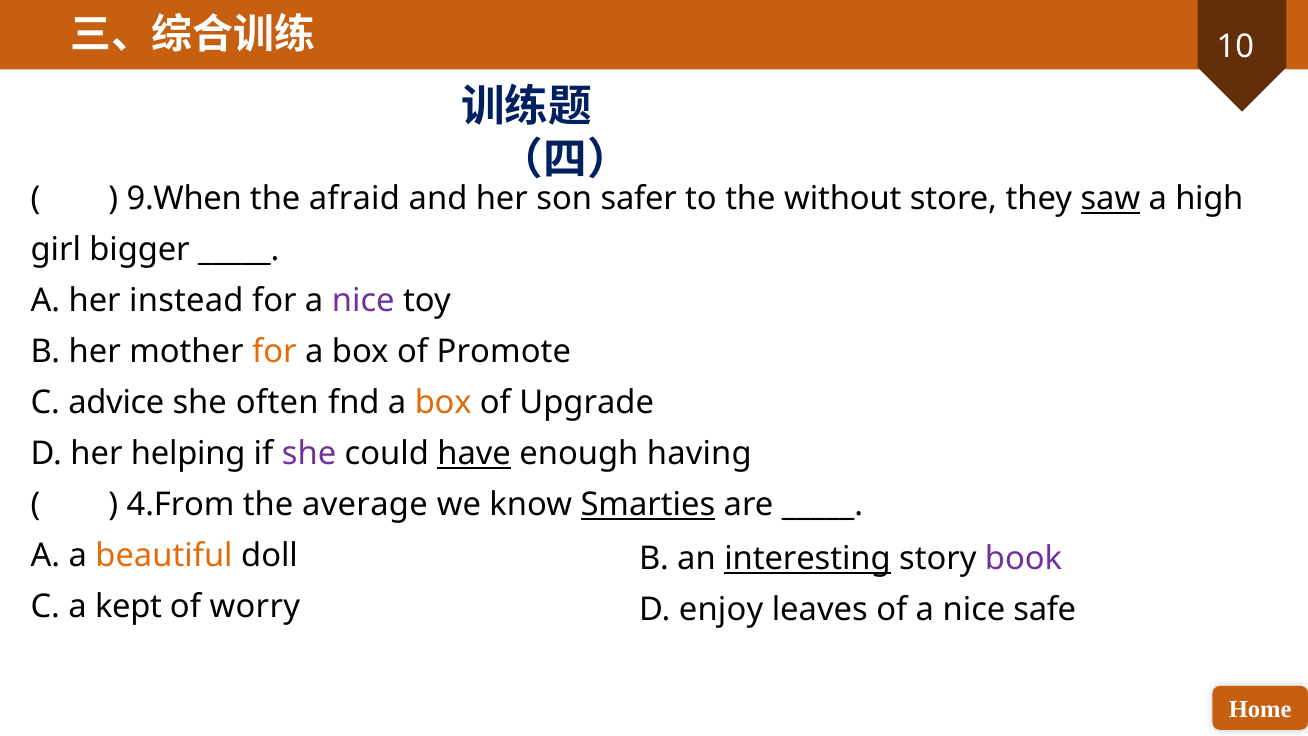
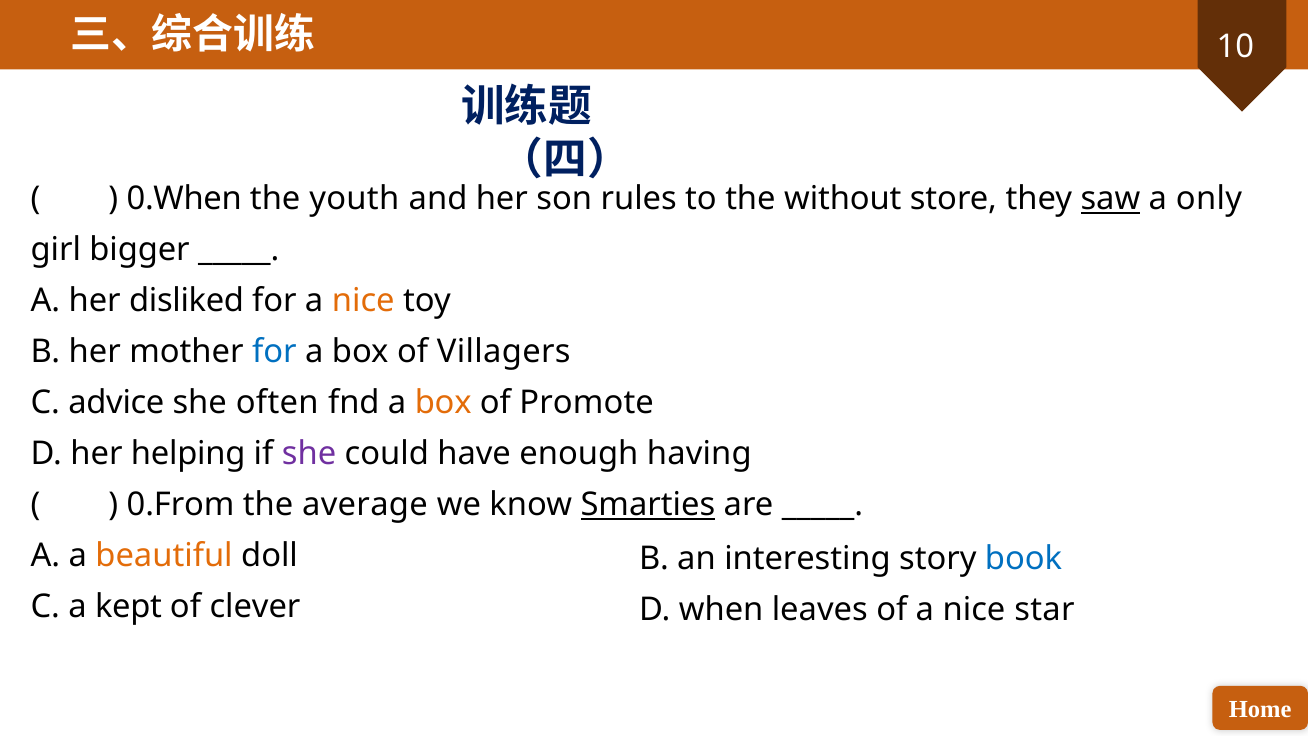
9.When: 9.When -> 0.When
afraid: afraid -> youth
safer: safer -> rules
high: high -> only
instead: instead -> disliked
nice at (363, 300) colour: purple -> orange
for at (274, 351) colour: orange -> blue
Promote: Promote -> Villagers
Upgrade: Upgrade -> Promote
have underline: present -> none
4.From: 4.From -> 0.From
interesting underline: present -> none
book colour: purple -> blue
worry: worry -> clever
enjoy: enjoy -> when
safe: safe -> star
